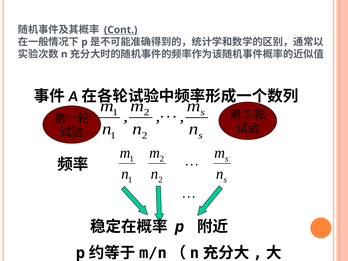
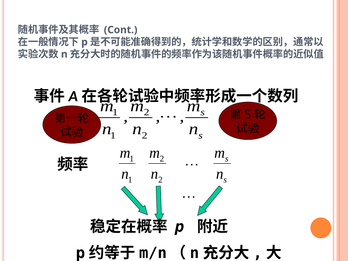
Cont underline: present -> none
